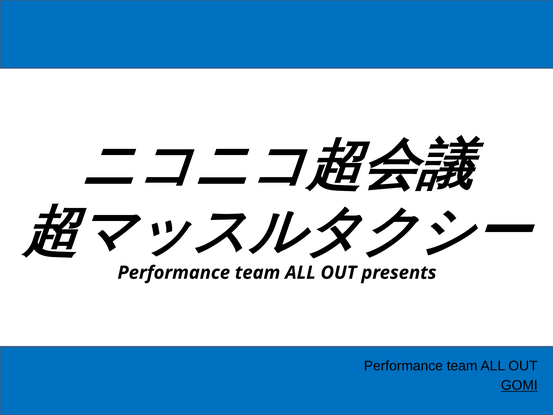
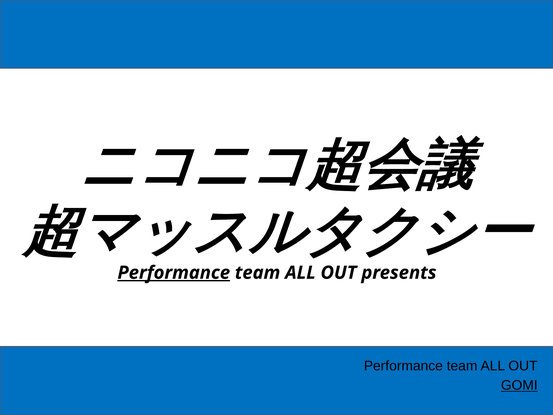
Performance at (174, 273) underline: none -> present
